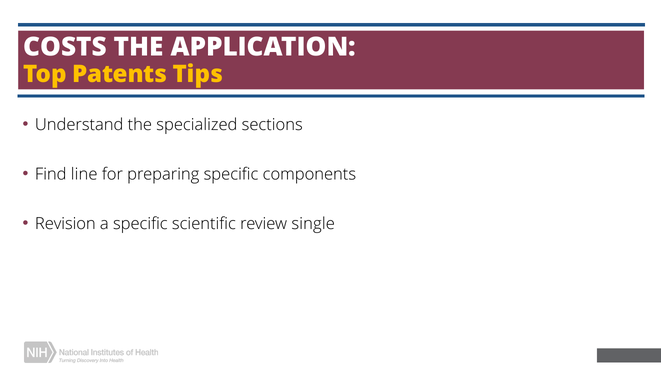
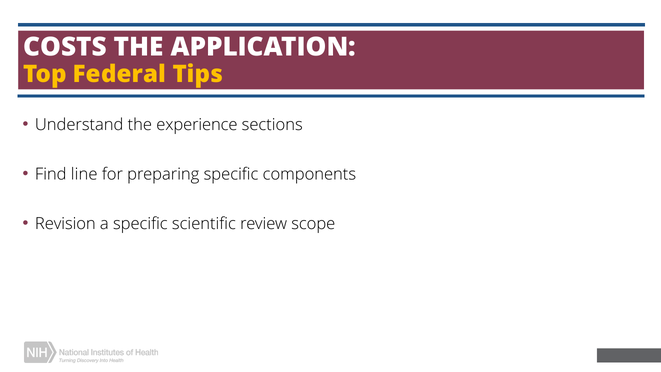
Patents: Patents -> Federal
specialized: specialized -> experience
single: single -> scope
